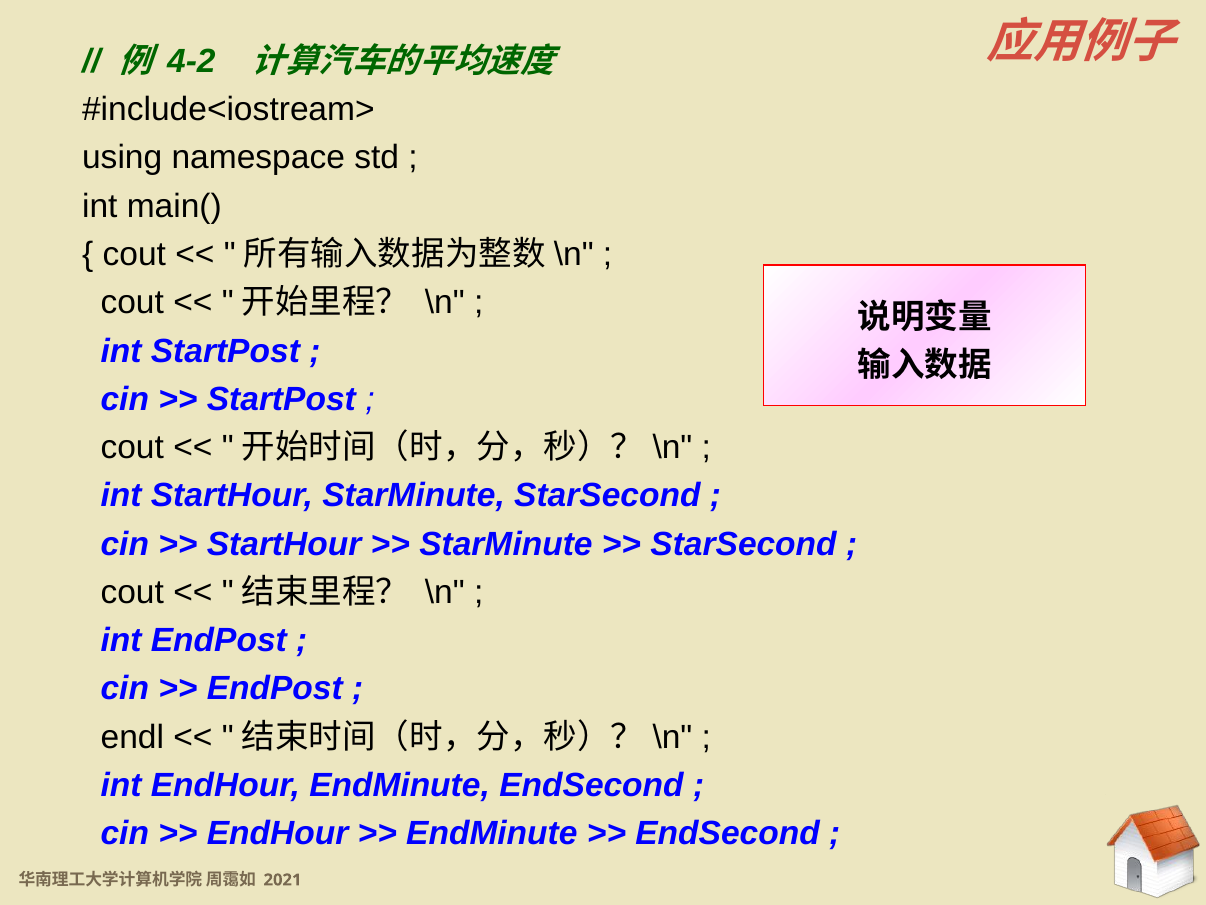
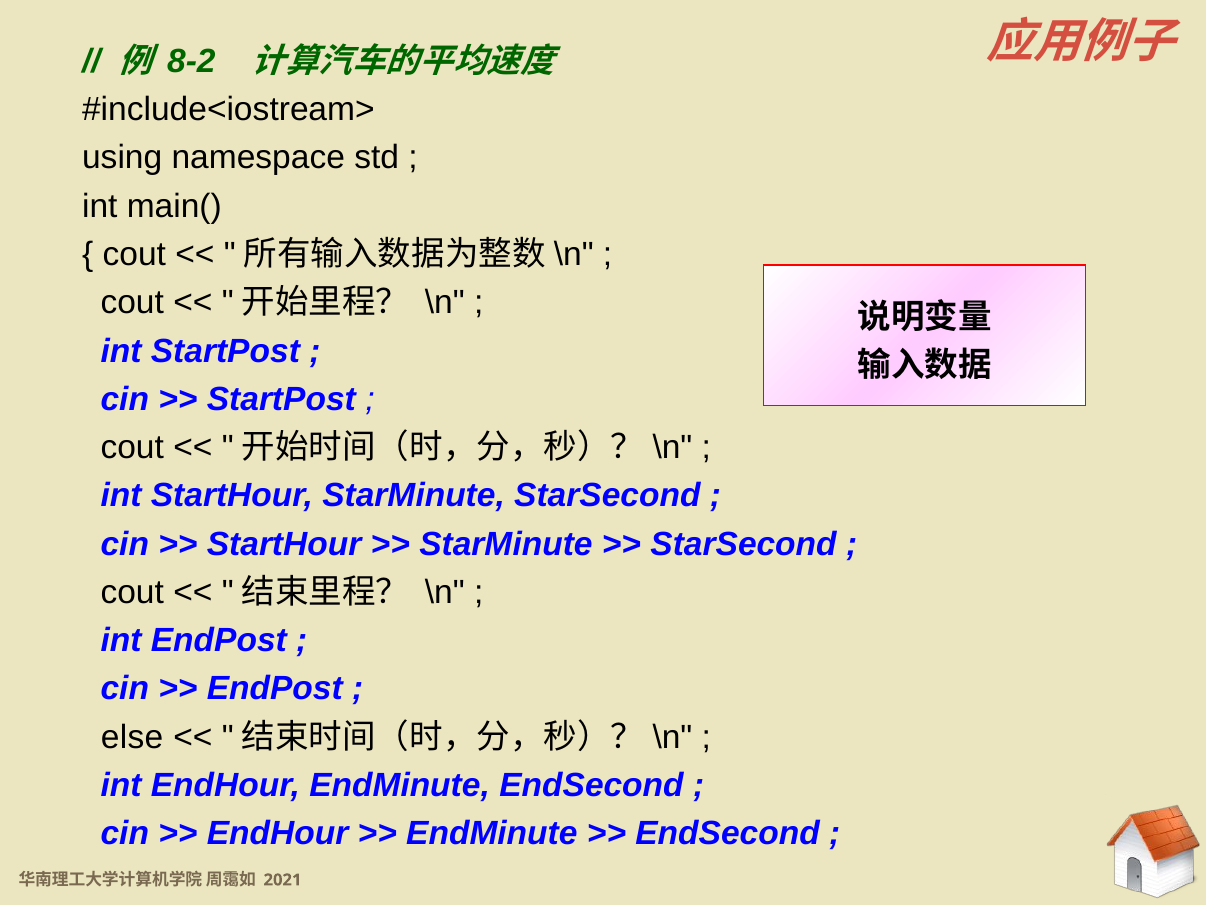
4-2: 4-2 -> 8-2
endl: endl -> else
